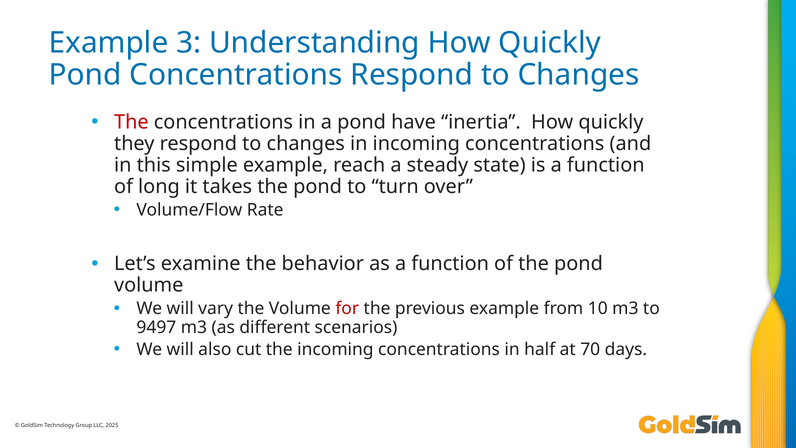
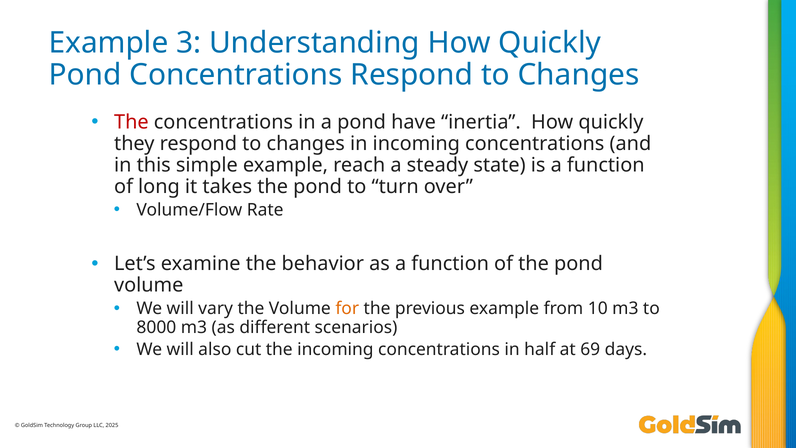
for colour: red -> orange
9497: 9497 -> 8000
70: 70 -> 69
